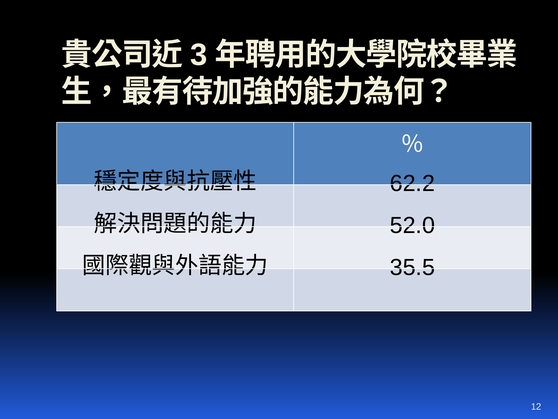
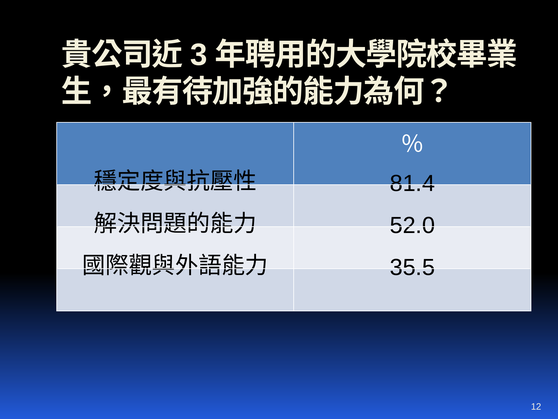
62.2: 62.2 -> 81.4
